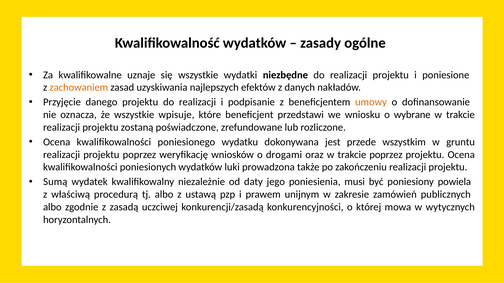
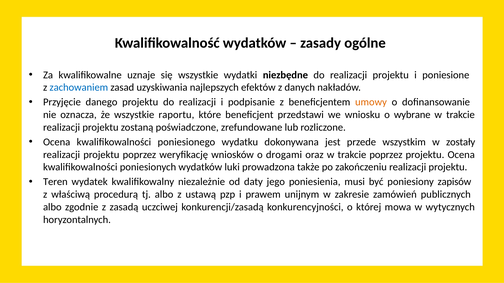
zachowaniem colour: orange -> blue
wpisuje: wpisuje -> raportu
gruntu: gruntu -> zostały
Sumą: Sumą -> Teren
powiela: powiela -> zapisów
